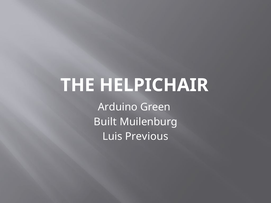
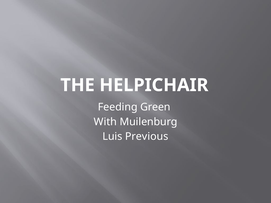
Arduino: Arduino -> Feeding
Built: Built -> With
